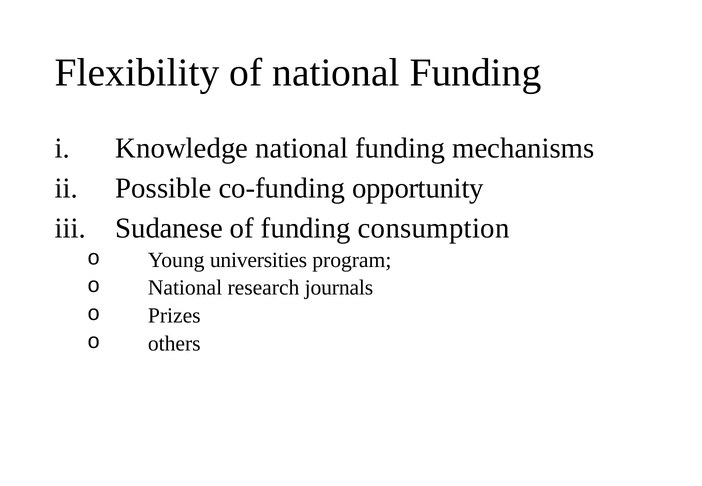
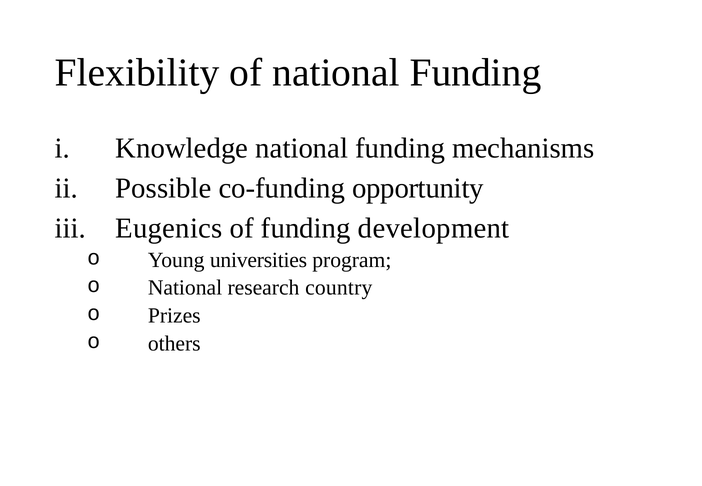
Sudanese: Sudanese -> Eugenics
consumption: consumption -> development
journals: journals -> country
